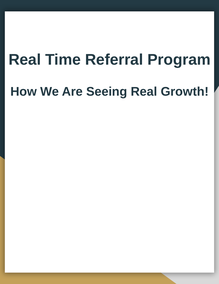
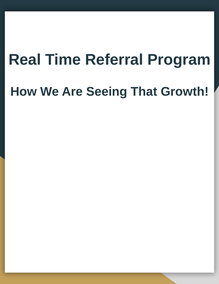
Seeing Real: Real -> That
